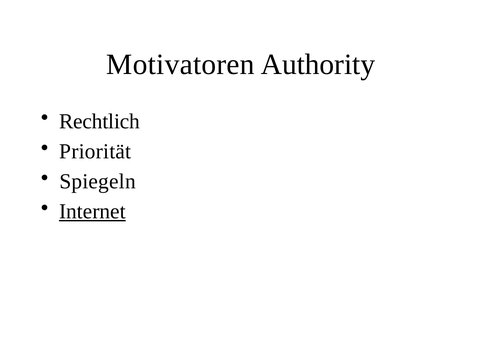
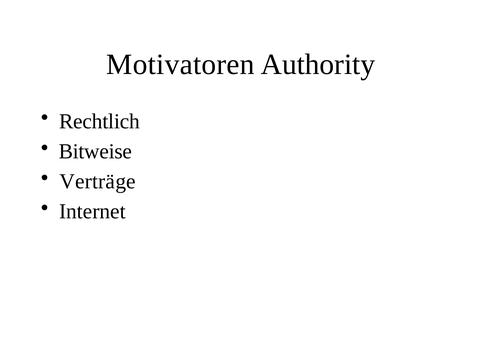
Priorität: Priorität -> Bitweise
Spiegeln: Spiegeln -> Verträge
Internet underline: present -> none
